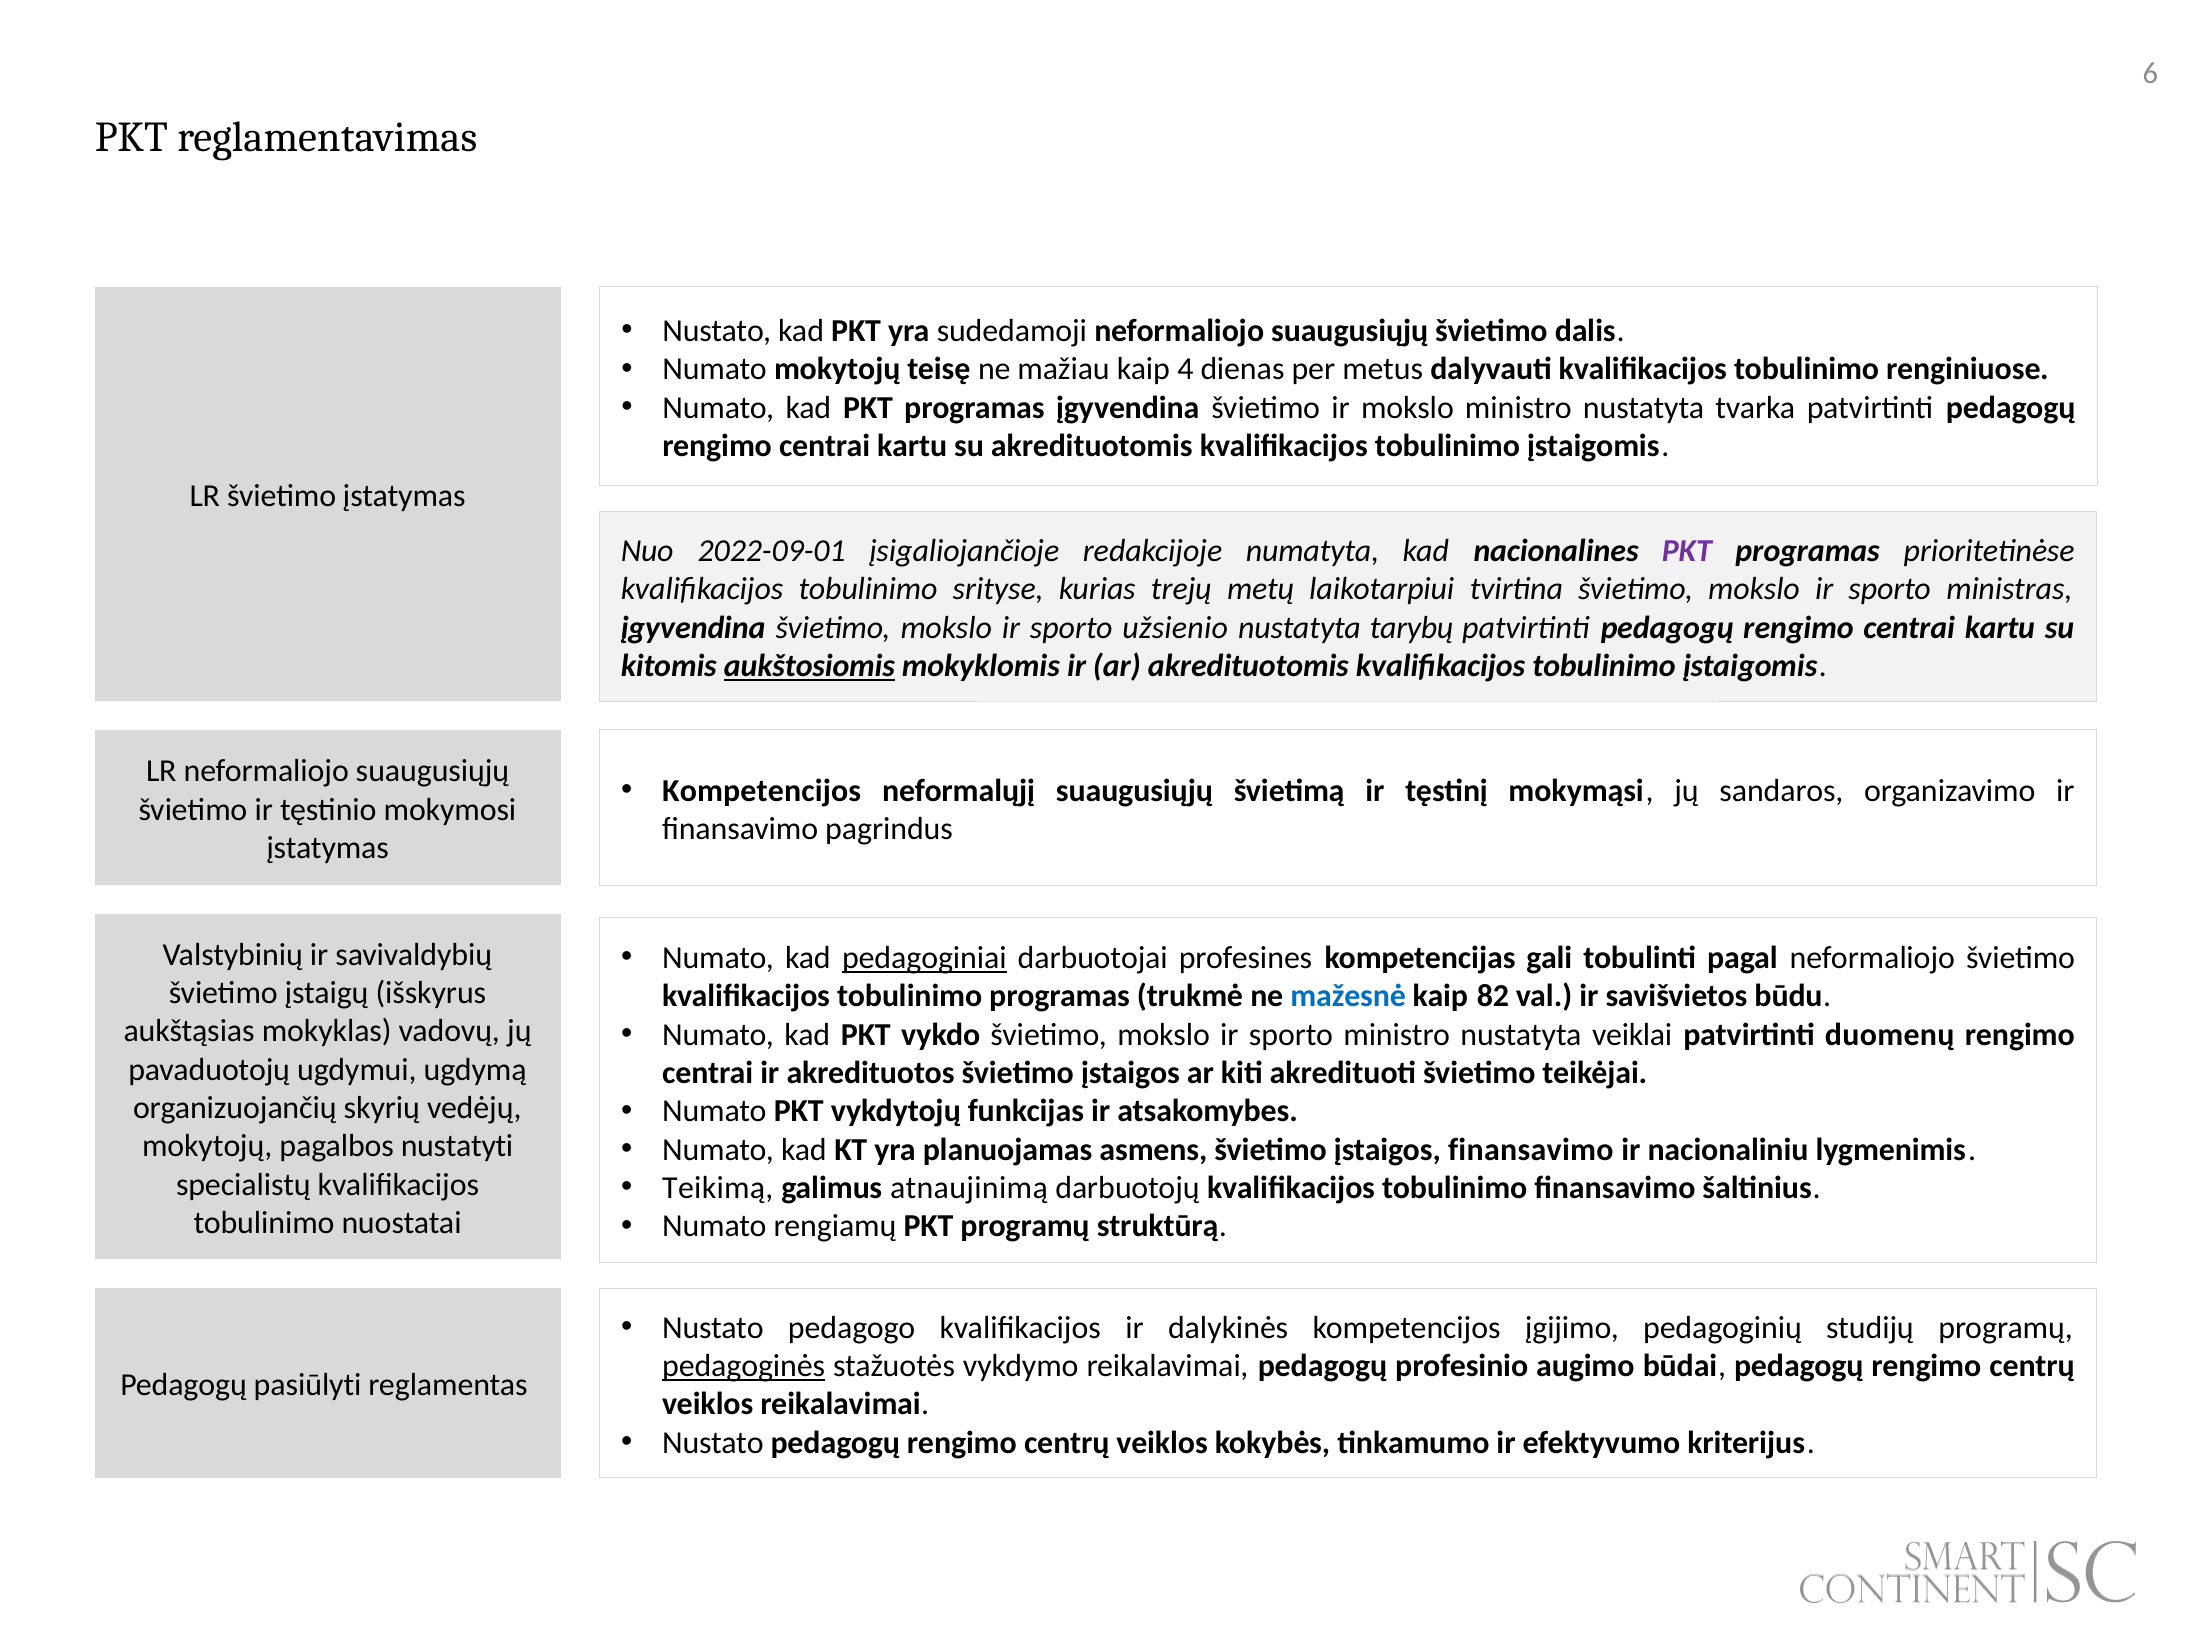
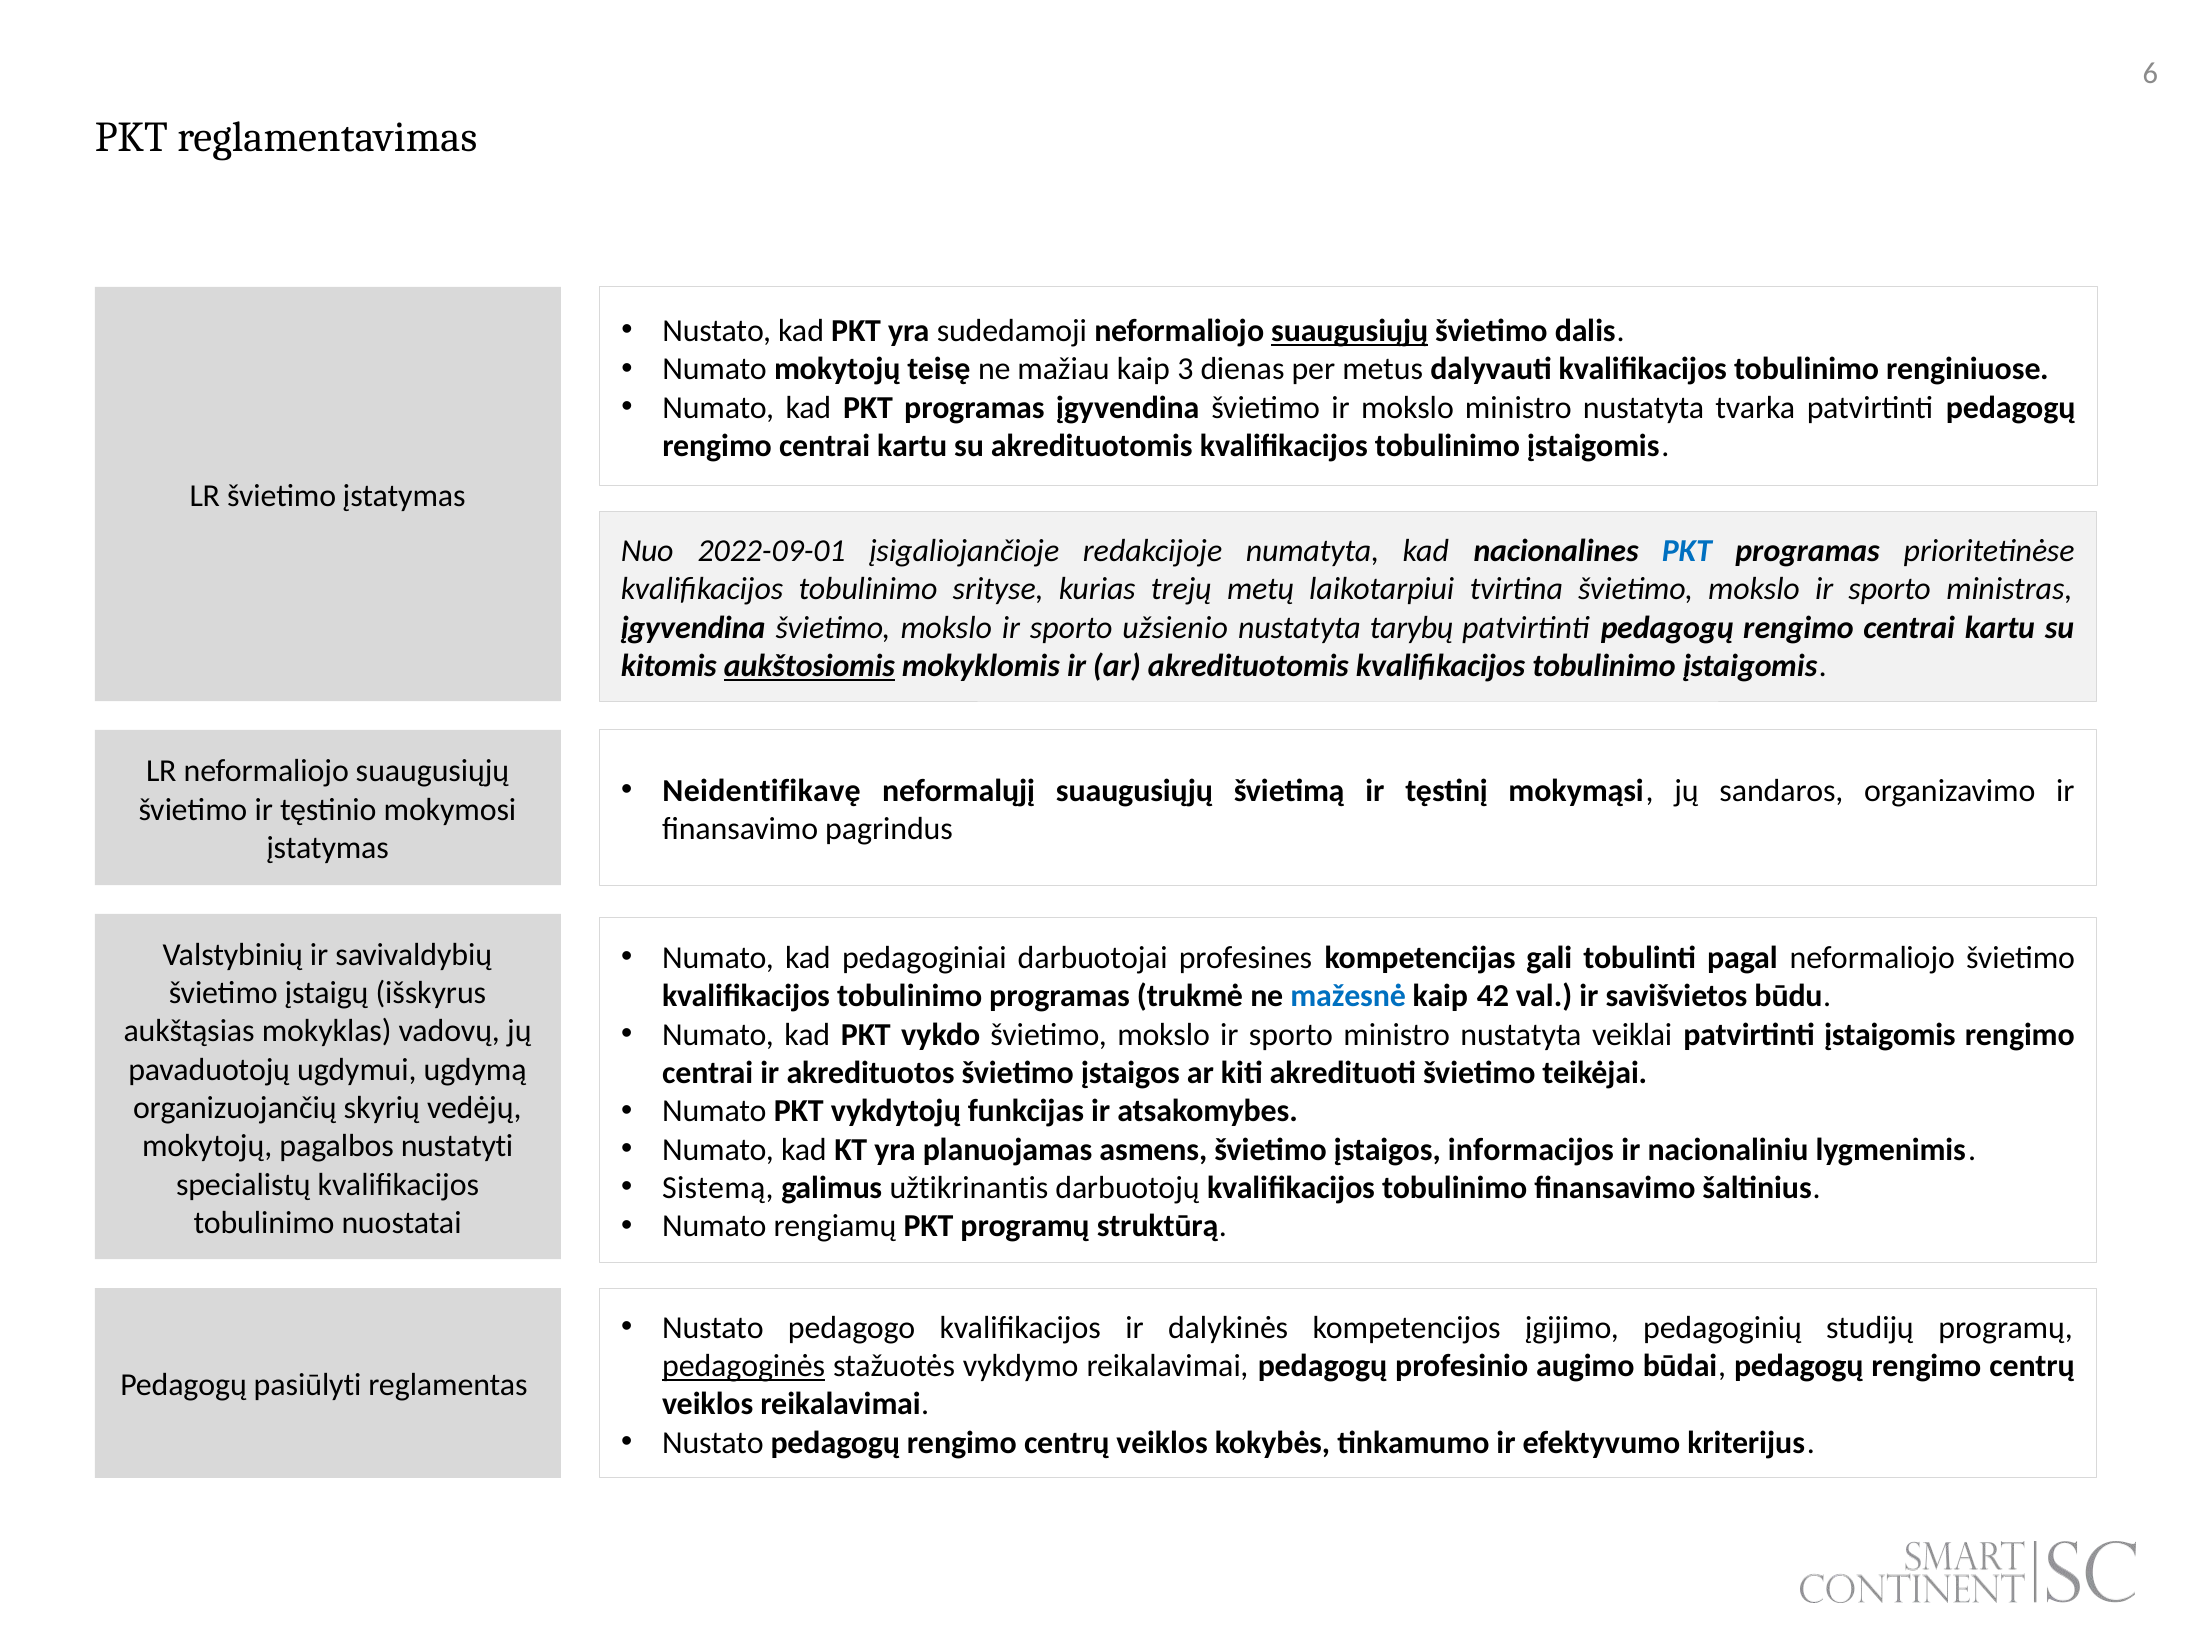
suaugusiųjų at (1350, 331) underline: none -> present
4: 4 -> 3
PKT at (1687, 551) colour: purple -> blue
Kompetencijos at (762, 791): Kompetencijos -> Neidentifikavę
pedagoginiai underline: present -> none
82: 82 -> 42
patvirtinti duomenų: duomenų -> įstaigomis
įstaigos finansavimo: finansavimo -> informacijos
Teikimą: Teikimą -> Sistemą
atnaujinimą: atnaujinimą -> užtikrinantis
